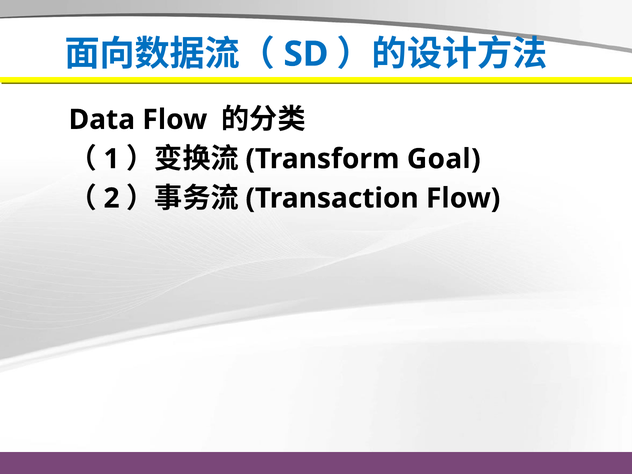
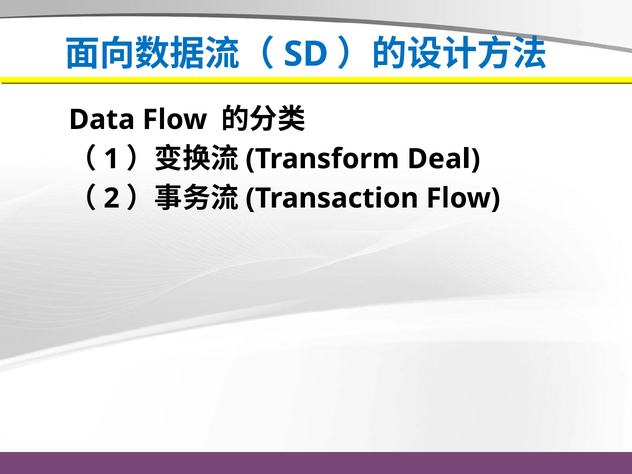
Goal: Goal -> Deal
